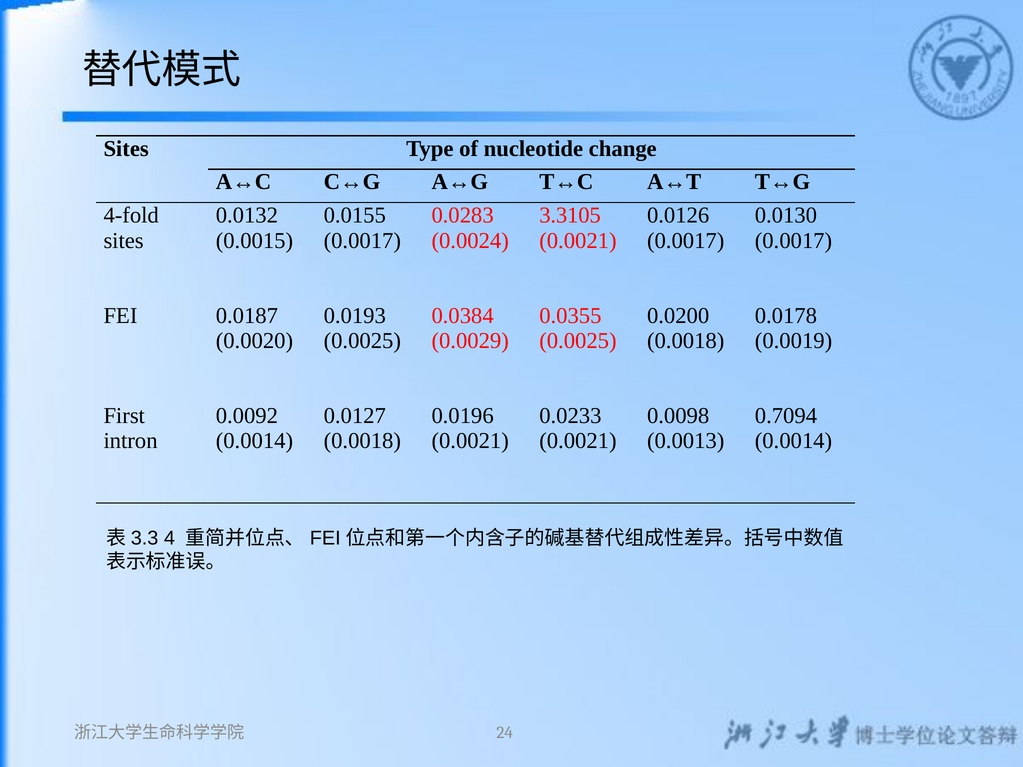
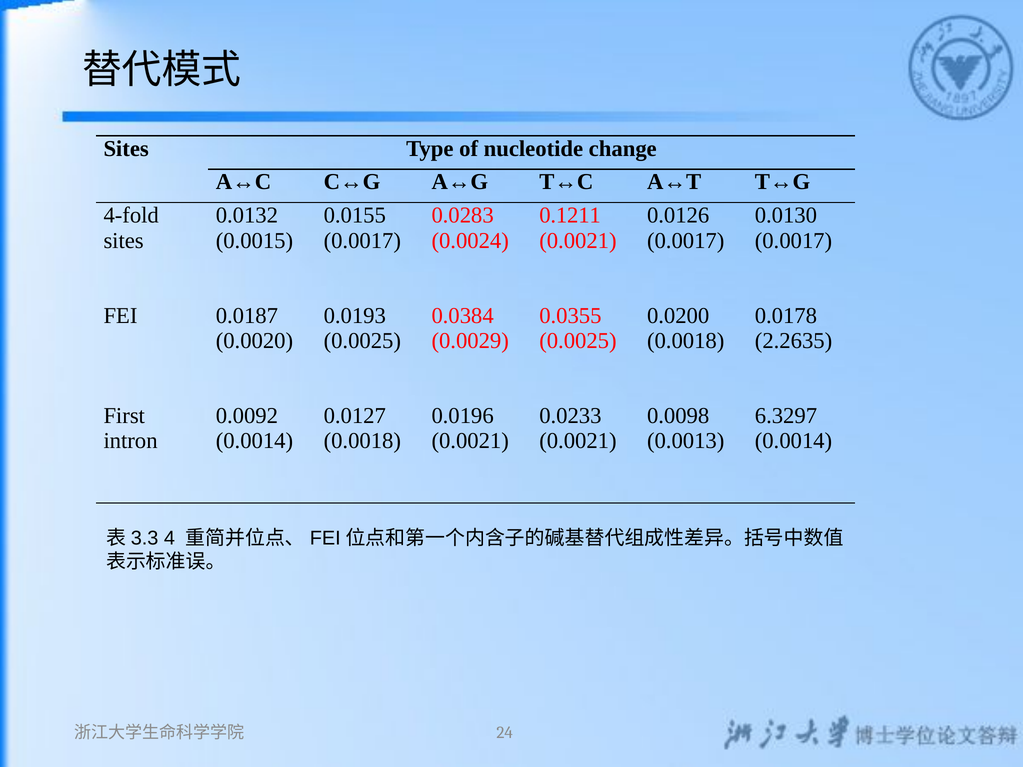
3.3105: 3.3105 -> 0.1211
0.0019: 0.0019 -> 2.2635
0.7094: 0.7094 -> 6.3297
